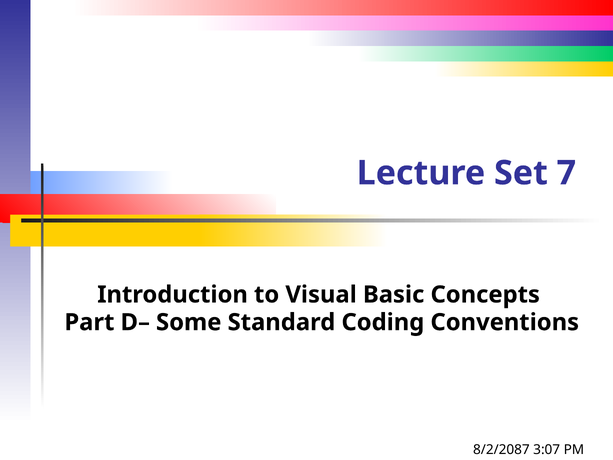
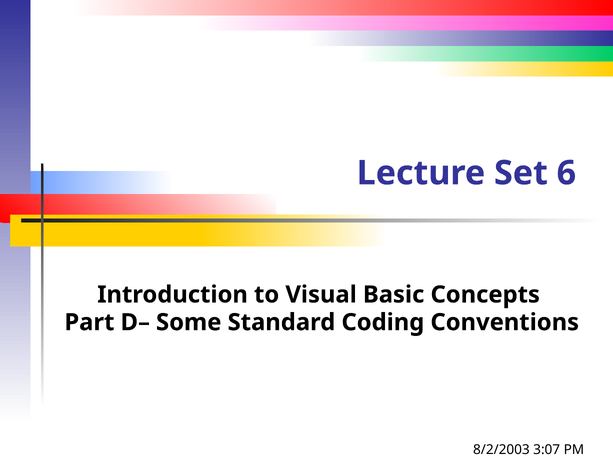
7: 7 -> 6
8/2/2087: 8/2/2087 -> 8/2/2003
